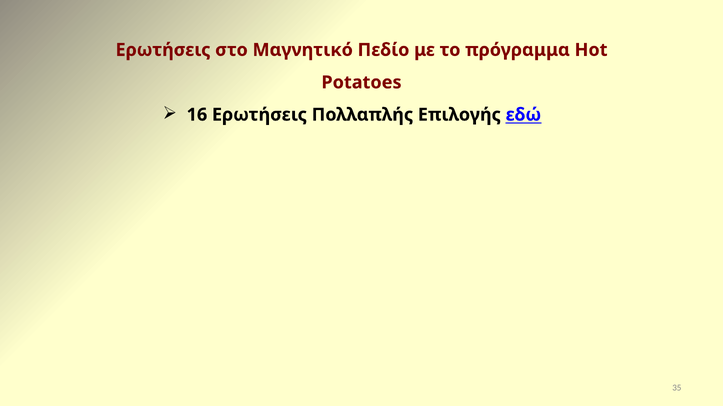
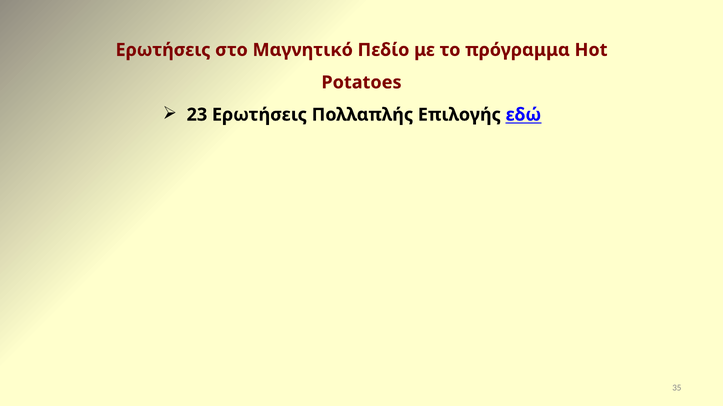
16: 16 -> 23
